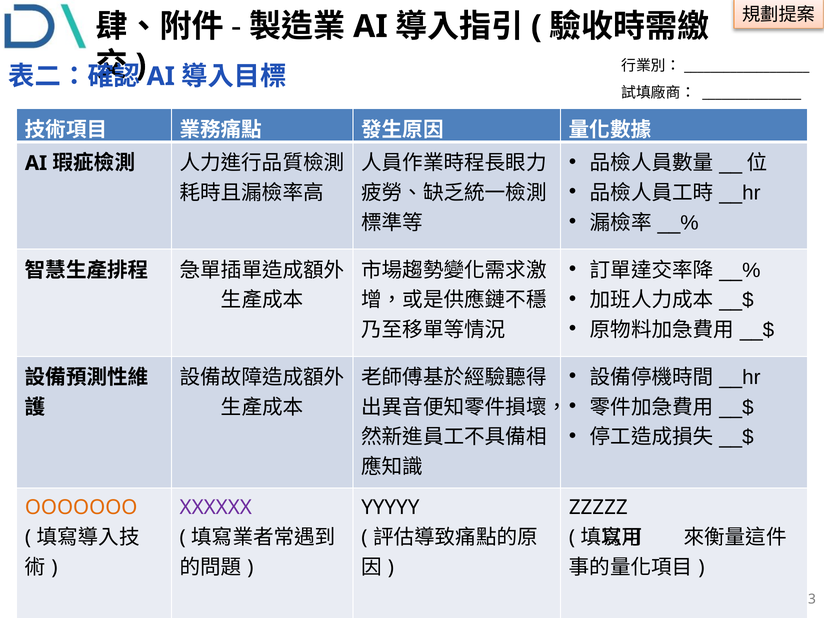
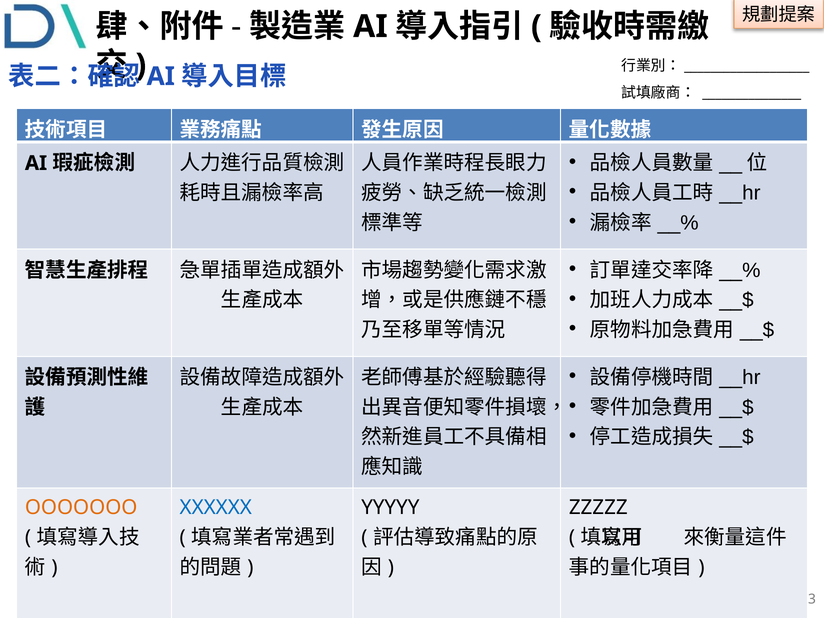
XXXXXX colour: purple -> blue
